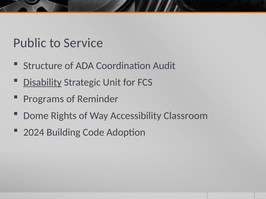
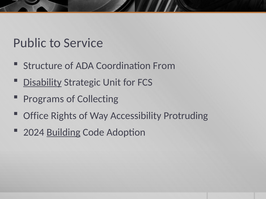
Audit: Audit -> From
Reminder: Reminder -> Collecting
Dome: Dome -> Office
Classroom: Classroom -> Protruding
Building underline: none -> present
